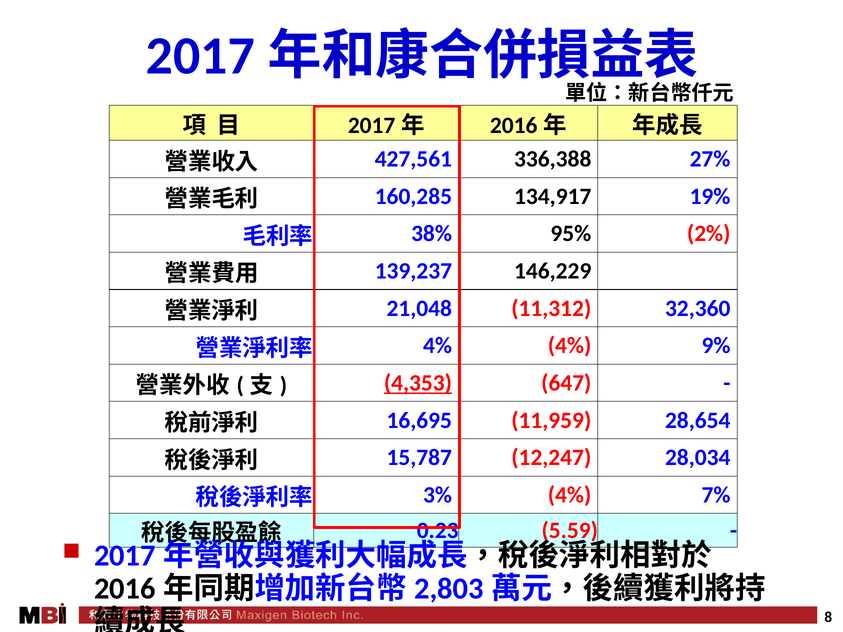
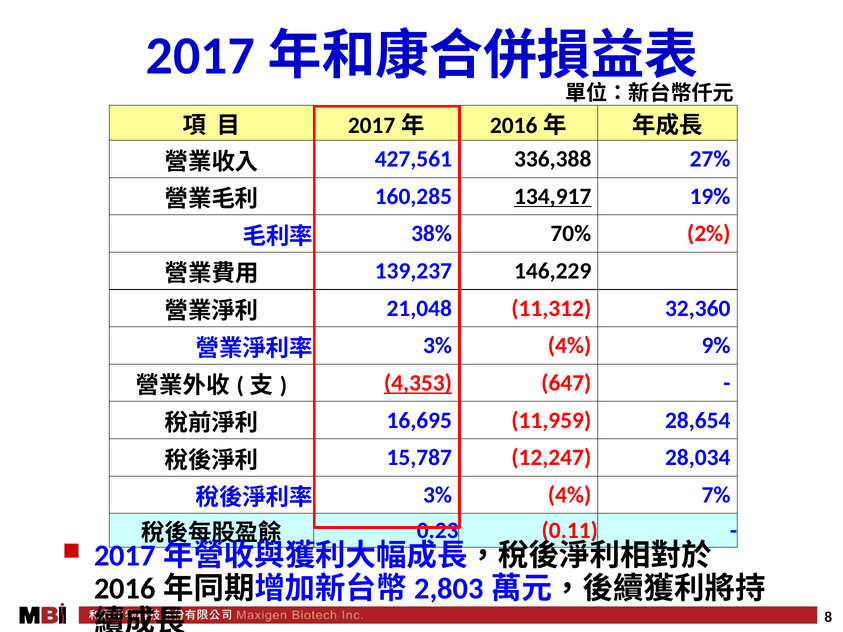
134,917 underline: none -> present
95%: 95% -> 70%
4% at (438, 346): 4% -> 3%
5.59: 5.59 -> 0.11
